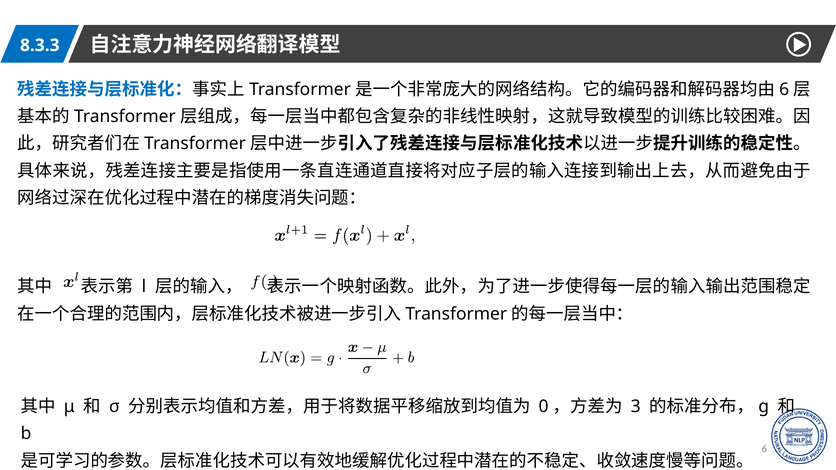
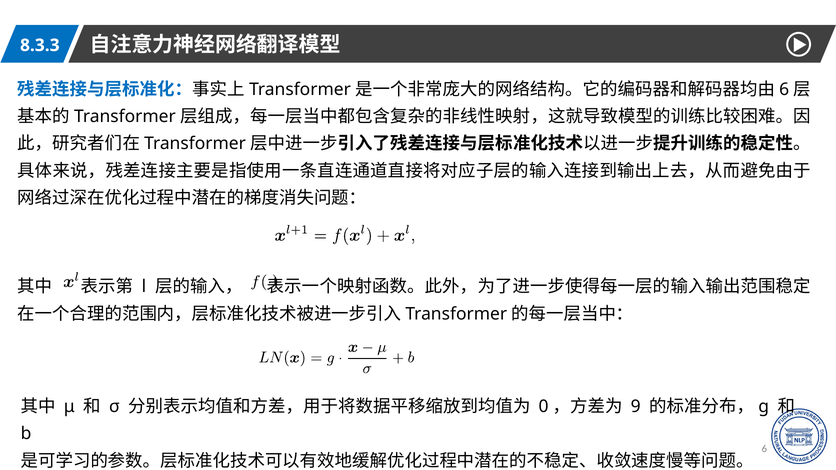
3: 3 -> 9
